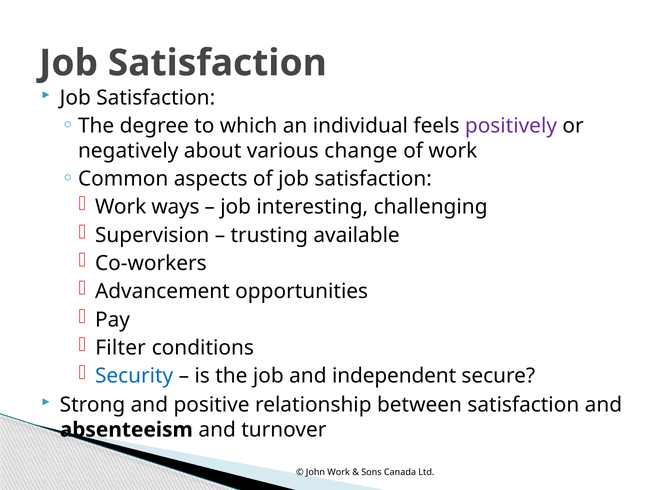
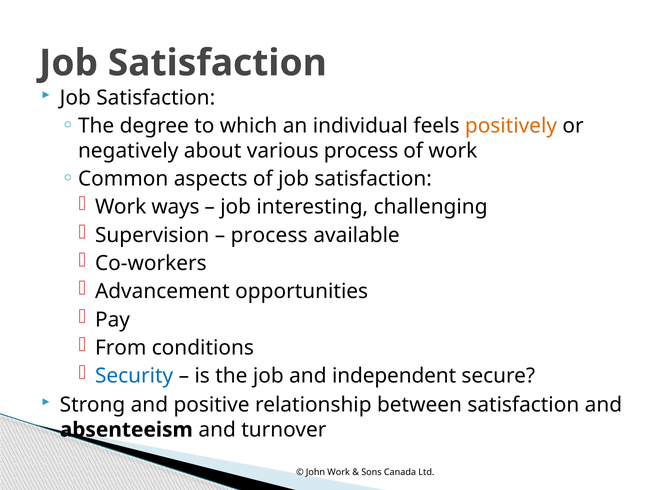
positively colour: purple -> orange
various change: change -> process
trusting at (269, 235): trusting -> process
Filter: Filter -> From
